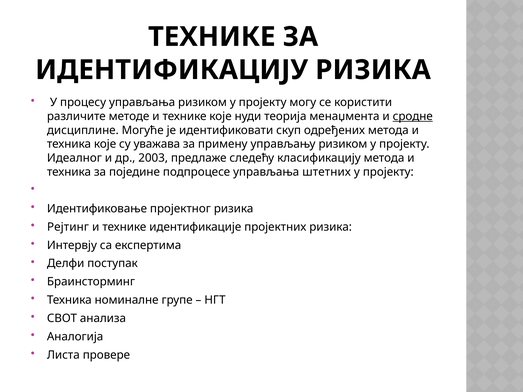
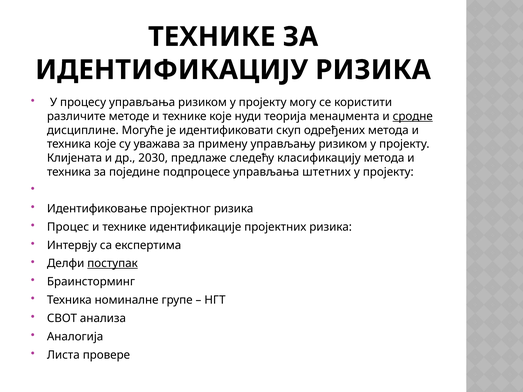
Идеалног: Идеалног -> Клијената
2003: 2003 -> 2030
Рејтинг: Рејтинг -> Процес
поступак underline: none -> present
